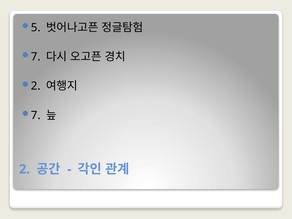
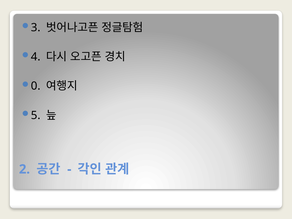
5: 5 -> 3
7 at (36, 57): 7 -> 4
2 at (36, 86): 2 -> 0
7 at (36, 115): 7 -> 5
